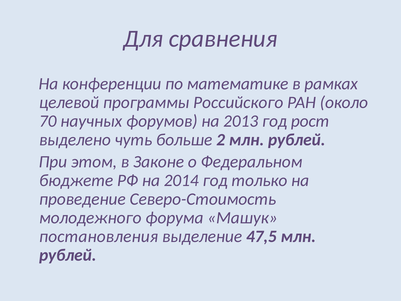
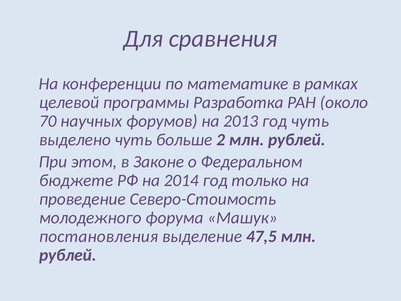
Российского: Российского -> Разработка
год рост: рост -> чуть
